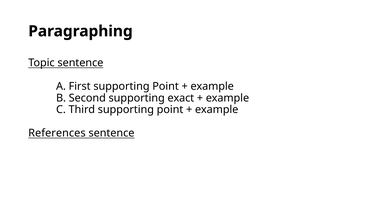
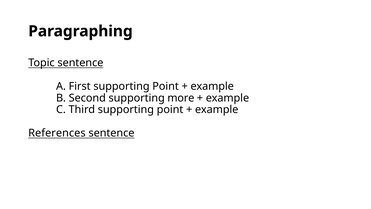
exact: exact -> more
